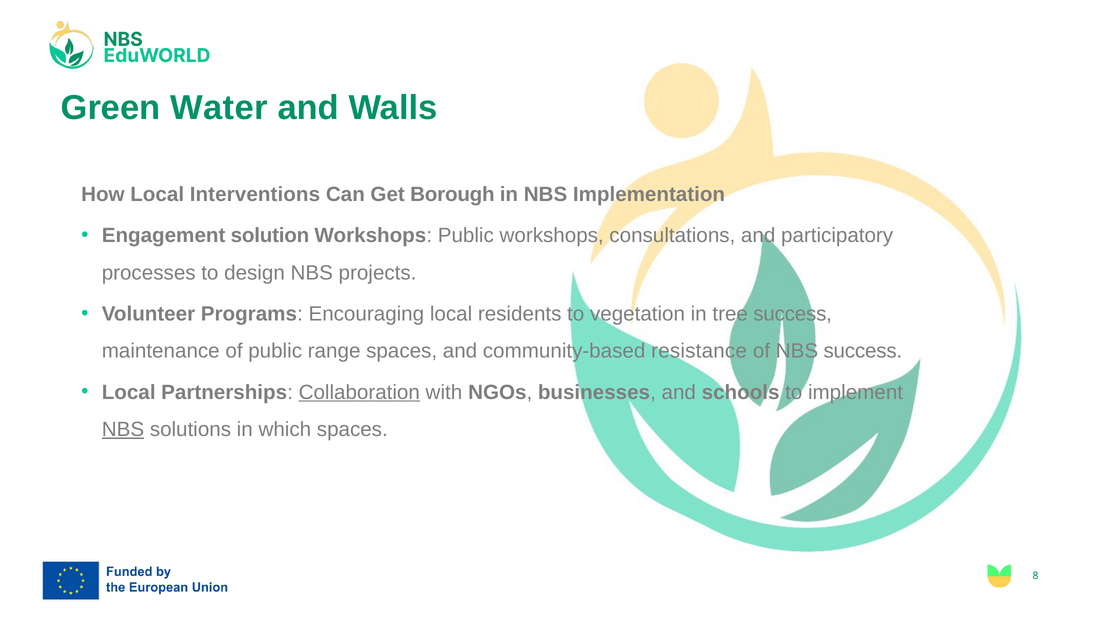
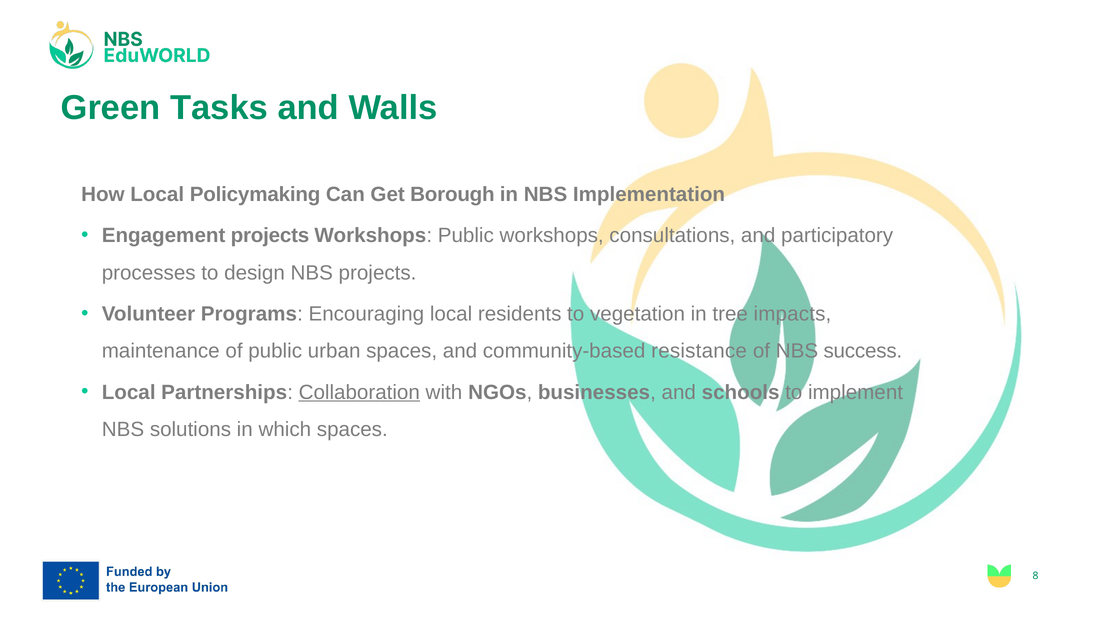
Water: Water -> Tasks
Interventions: Interventions -> Policymaking
Engagement solution: solution -> projects
tree success: success -> impacts
range: range -> urban
NBS at (123, 429) underline: present -> none
